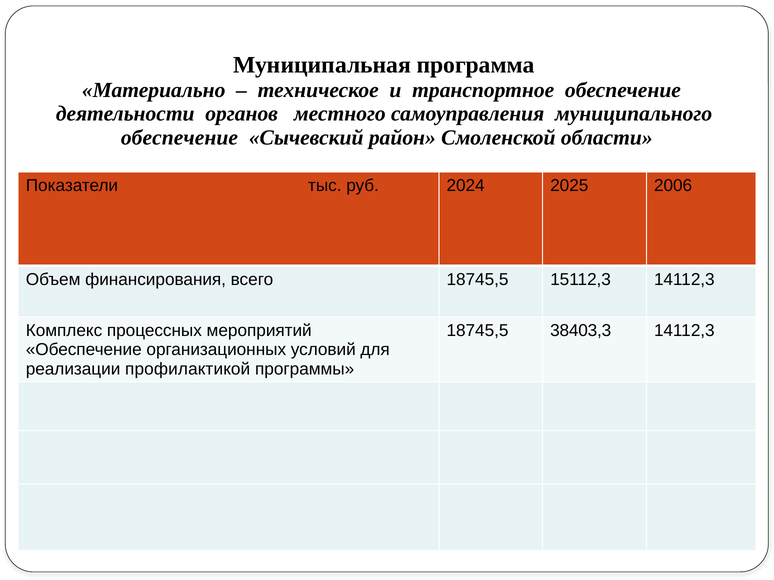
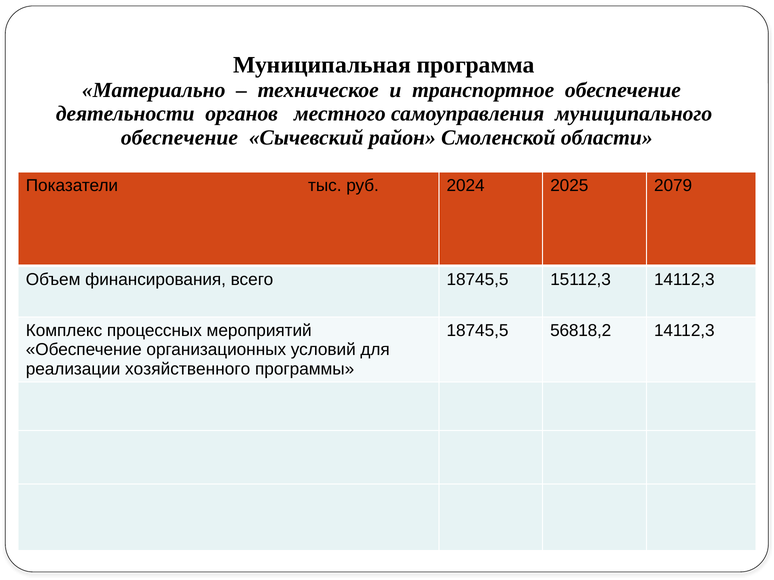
2006: 2006 -> 2079
38403,3: 38403,3 -> 56818,2
профилактикой: профилактикой -> хозяйственного
